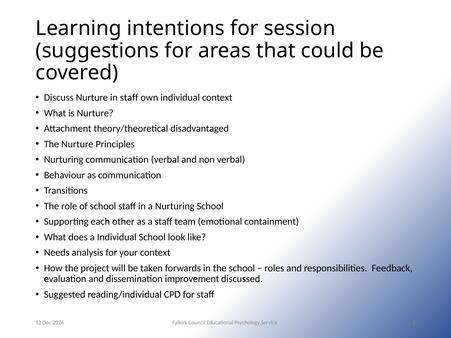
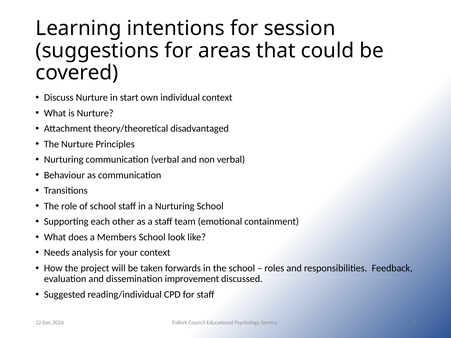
in staff: staff -> start
a Individual: Individual -> Members
